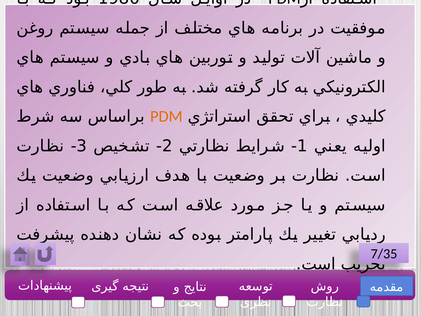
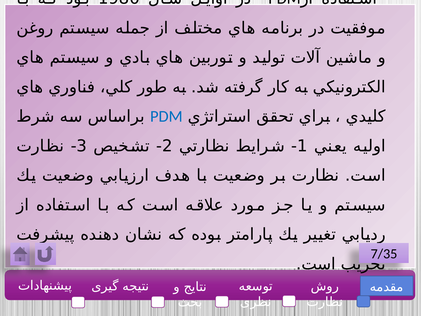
PDM at (166, 116) colour: orange -> blue
